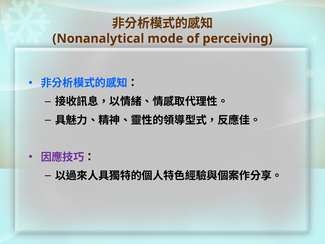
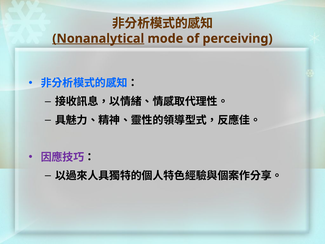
Nonanalytical underline: none -> present
